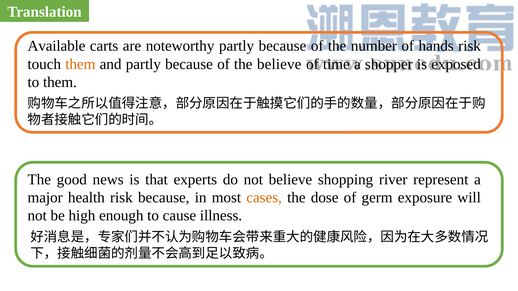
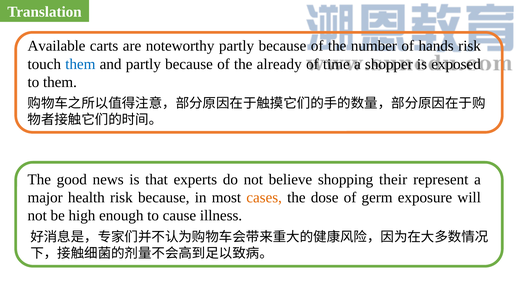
them at (80, 64) colour: orange -> blue
the believe: believe -> already
river: river -> their
